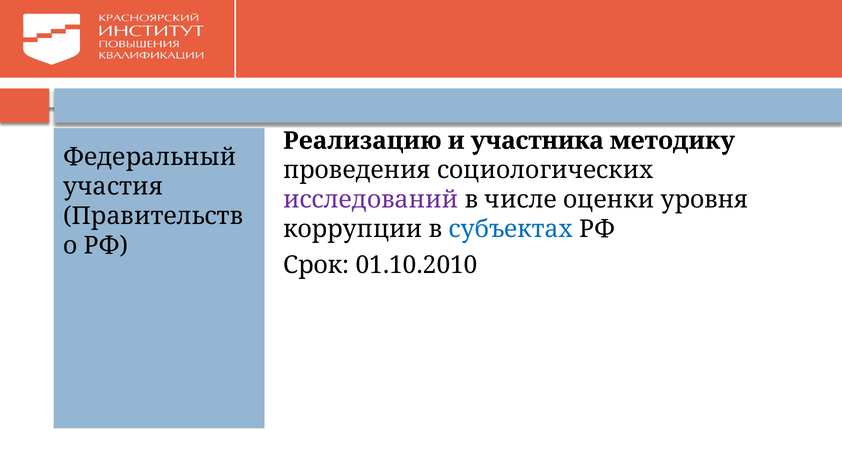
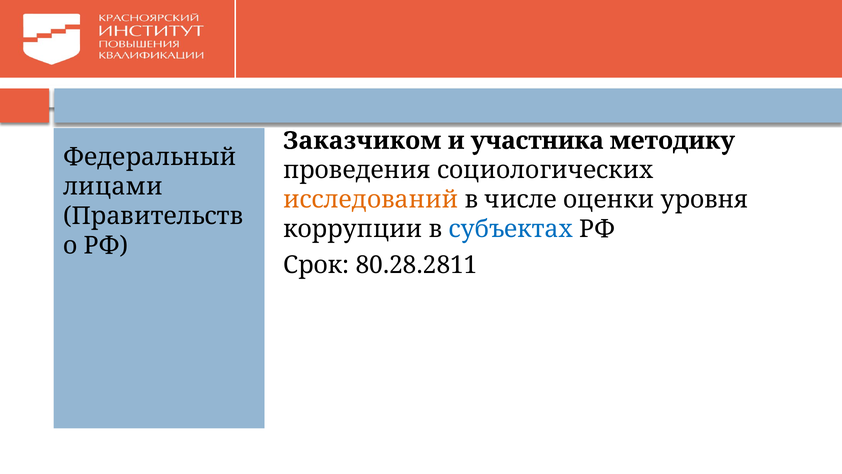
Реализацию: Реализацию -> Заказчиком
участия: участия -> лицами
исследований colour: purple -> orange
01.10.2010: 01.10.2010 -> 80.28.2811
